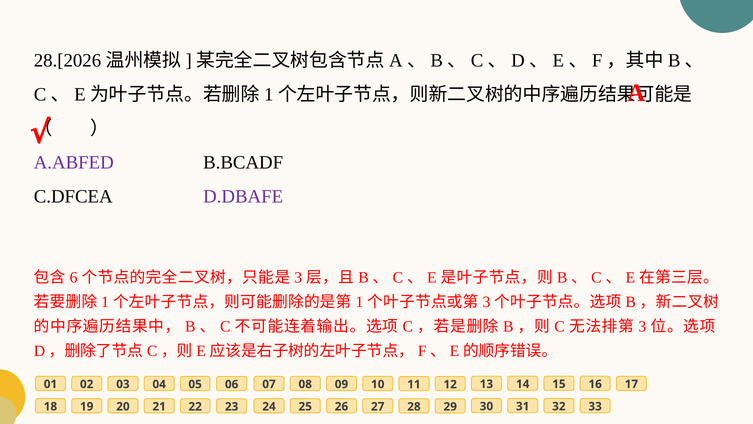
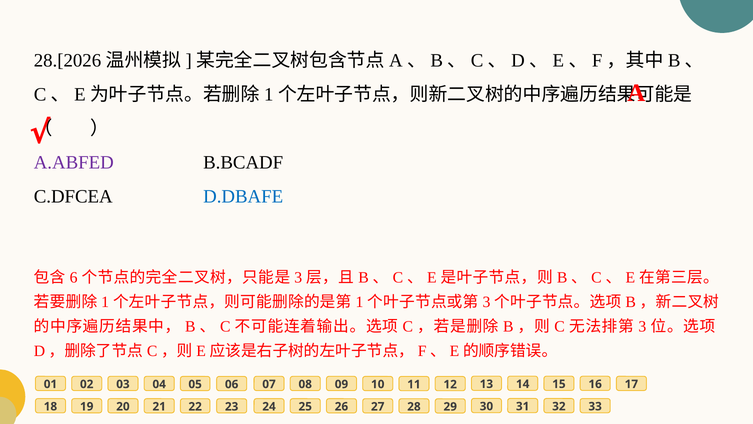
D.DBAFE colour: purple -> blue
